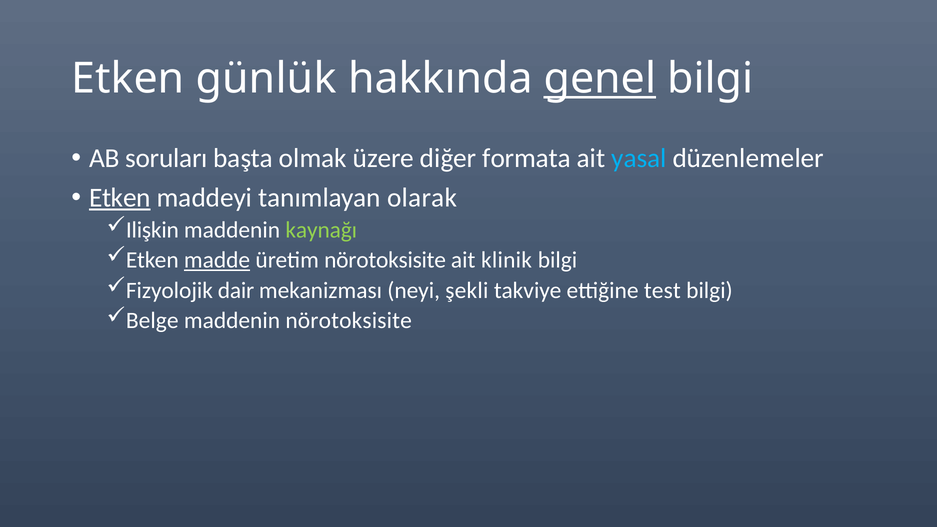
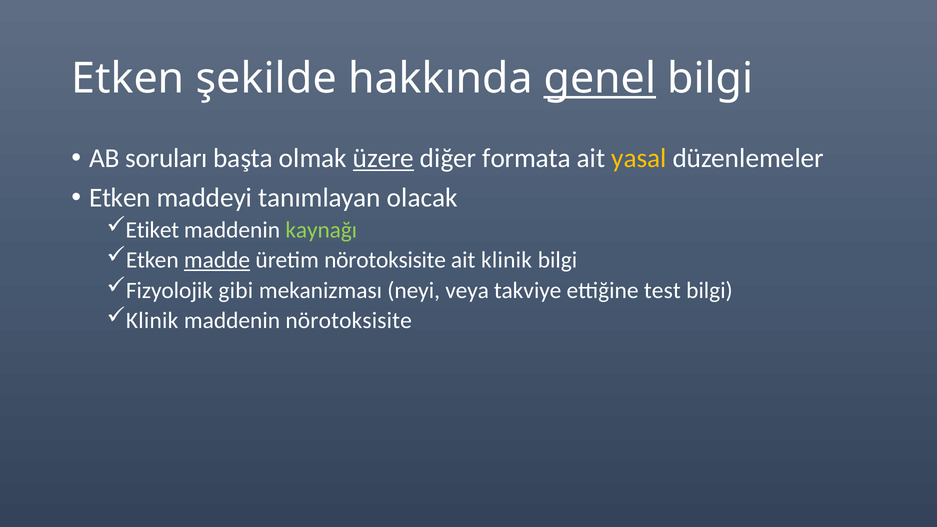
günlük: günlük -> şekilde
üzere underline: none -> present
yasal colour: light blue -> yellow
Etken at (120, 198) underline: present -> none
olarak: olarak -> olacak
Ilişkin: Ilişkin -> Etiket
dair: dair -> gibi
şekli: şekli -> veya
Belge at (152, 320): Belge -> Klinik
